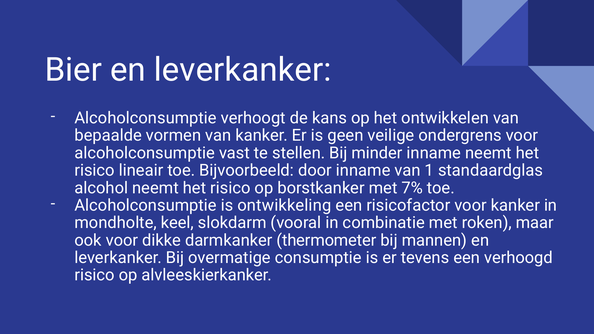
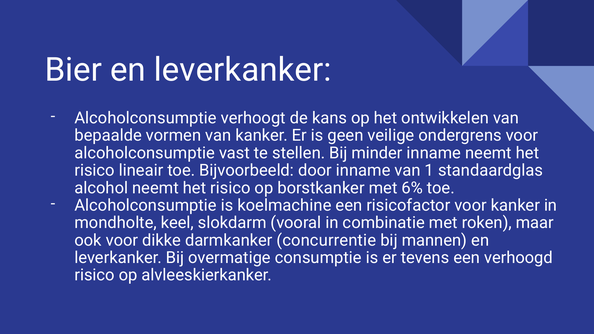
7%: 7% -> 6%
ontwikkeling: ontwikkeling -> koelmachine
thermometer: thermometer -> concurrentie
